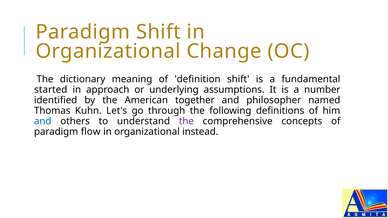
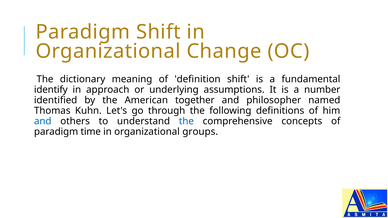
started: started -> identify
the at (186, 121) colour: purple -> blue
flow: flow -> time
instead: instead -> groups
